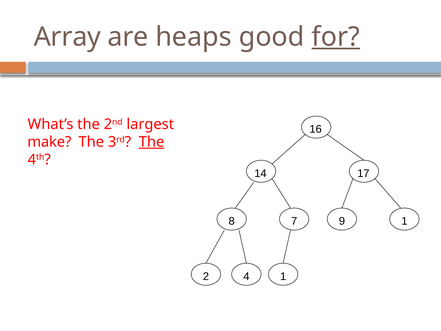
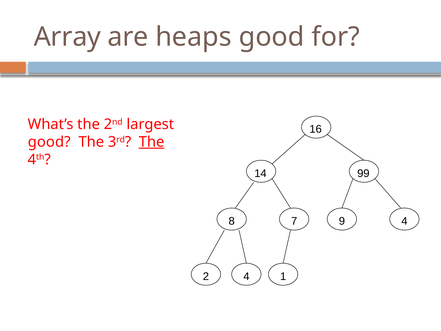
for underline: present -> none
make at (49, 142): make -> good
17: 17 -> 99
9 1: 1 -> 4
